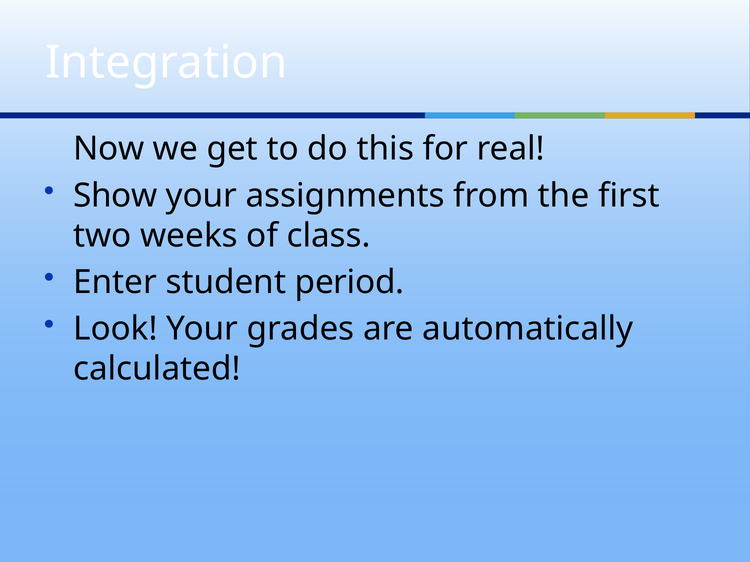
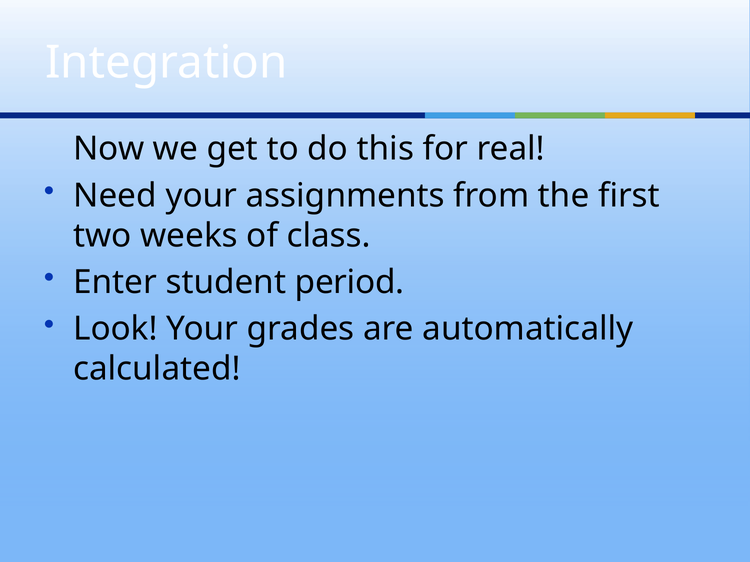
Show: Show -> Need
